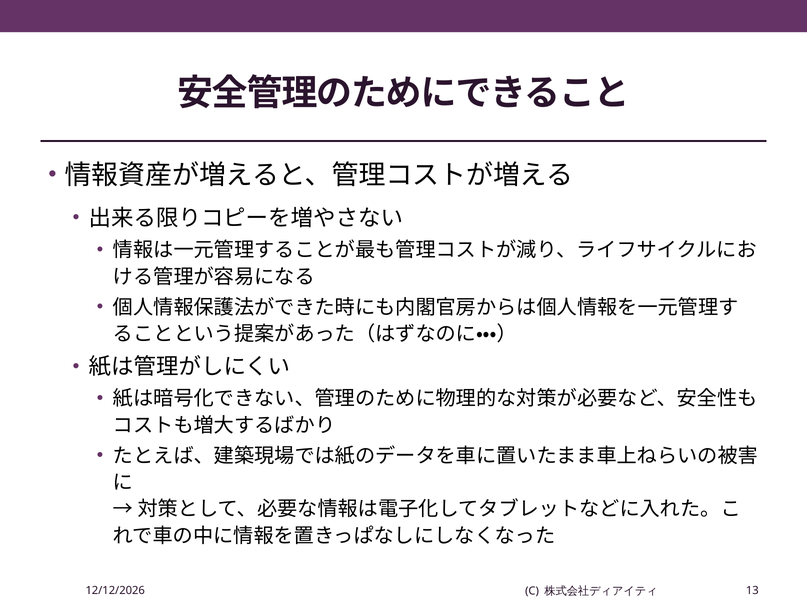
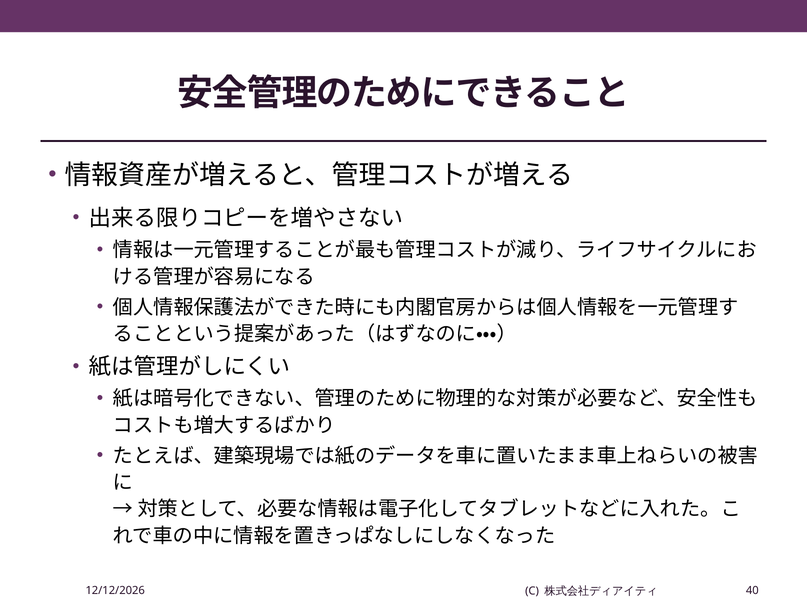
13: 13 -> 40
